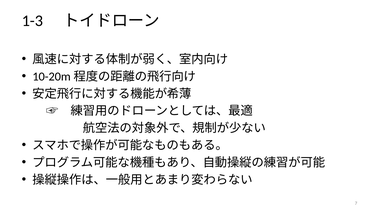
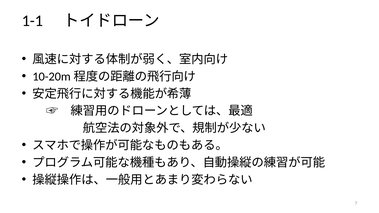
1-3: 1-3 -> 1-1
